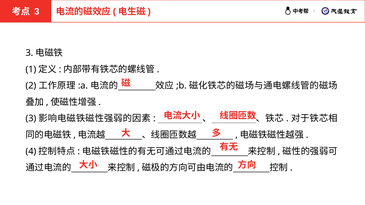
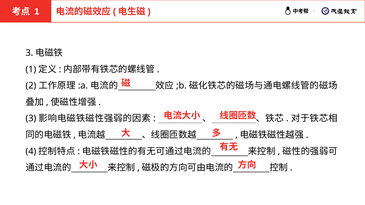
3 at (37, 12): 3 -> 1
